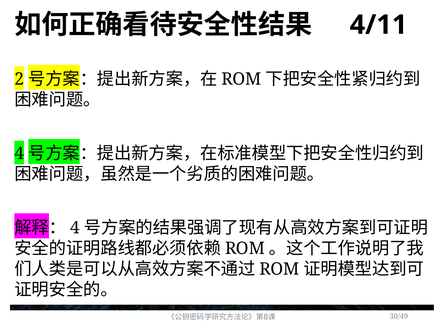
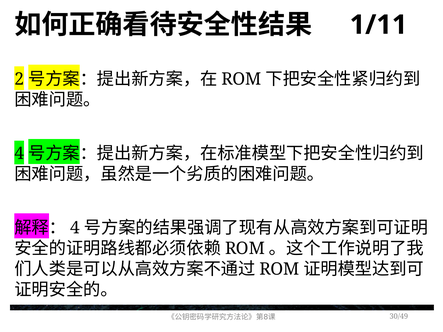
4/11: 4/11 -> 1/11
